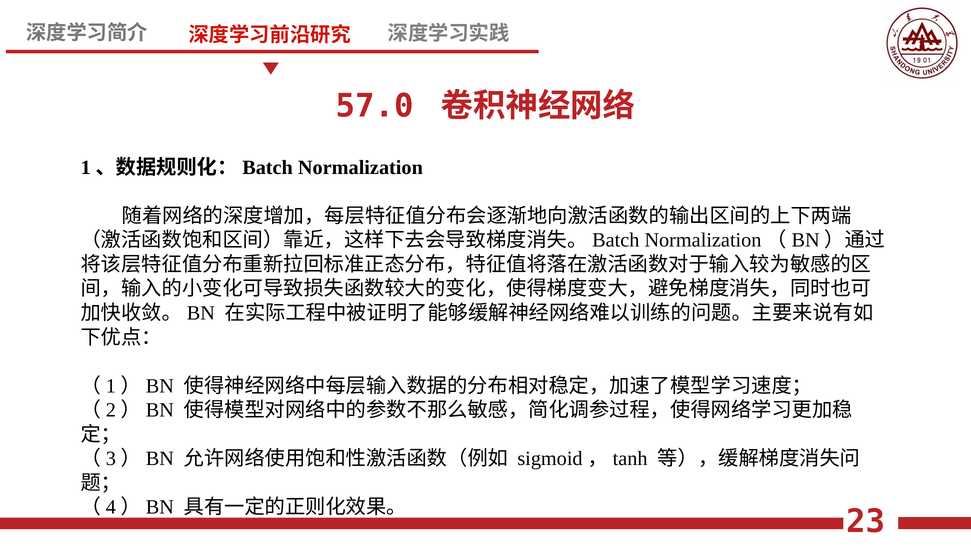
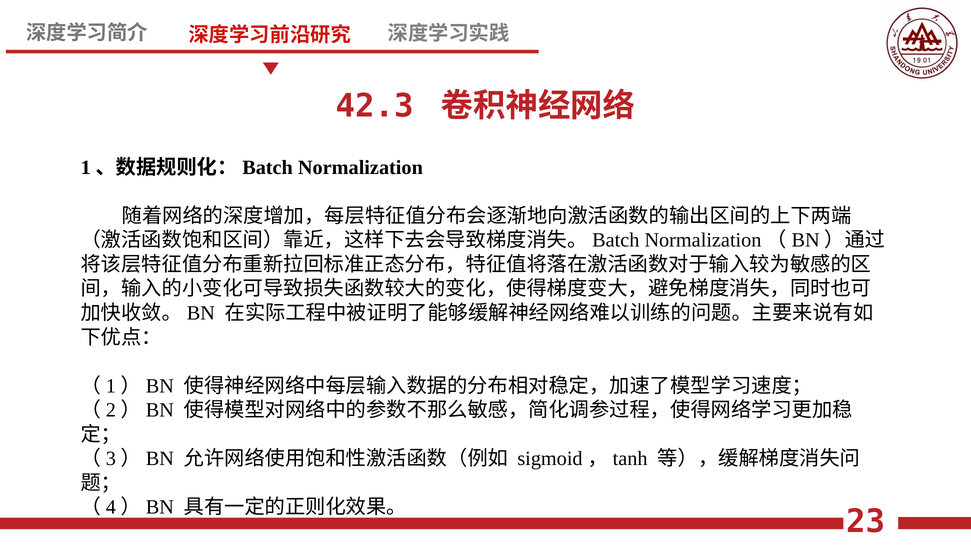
57.0: 57.0 -> 42.3
